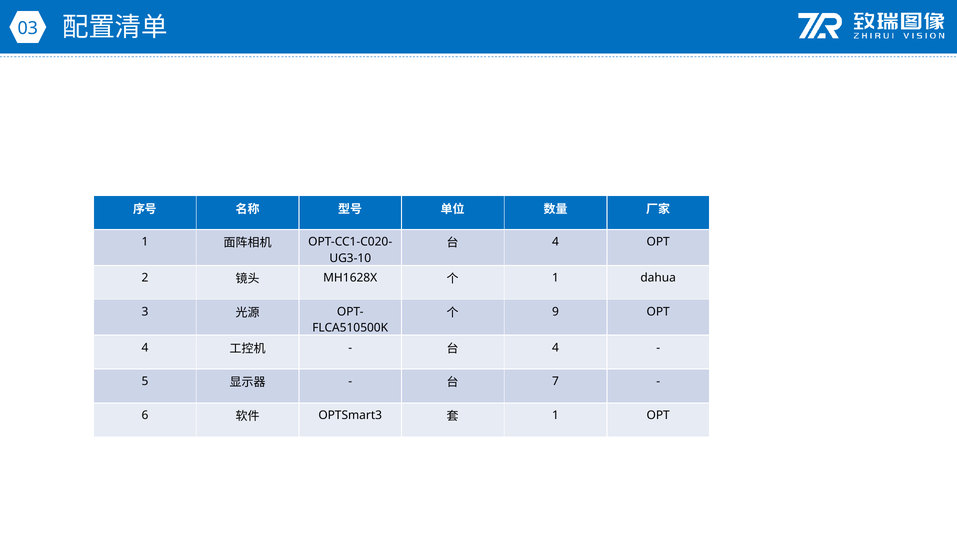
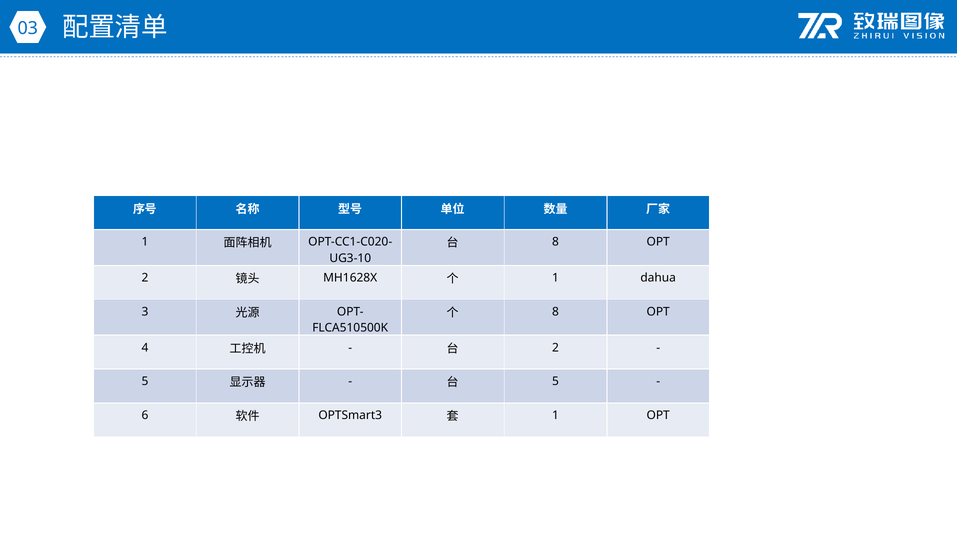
4 at (556, 242): 4 -> 8
9 at (556, 312): 9 -> 8
4 at (556, 348): 4 -> 2
7 at (556, 382): 7 -> 5
